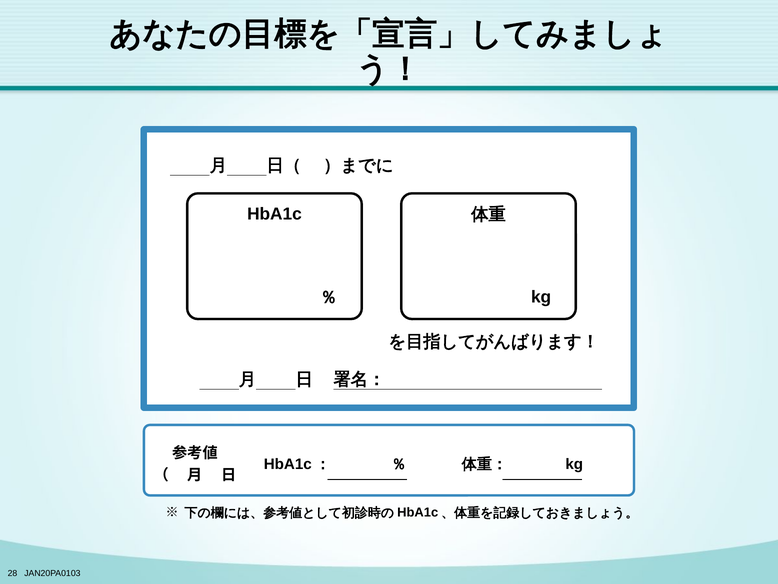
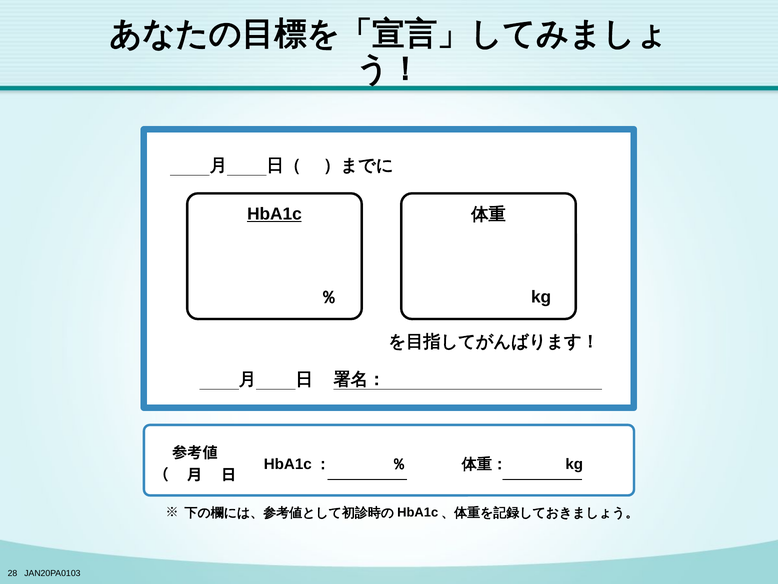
HbA1c underline: none -> present
